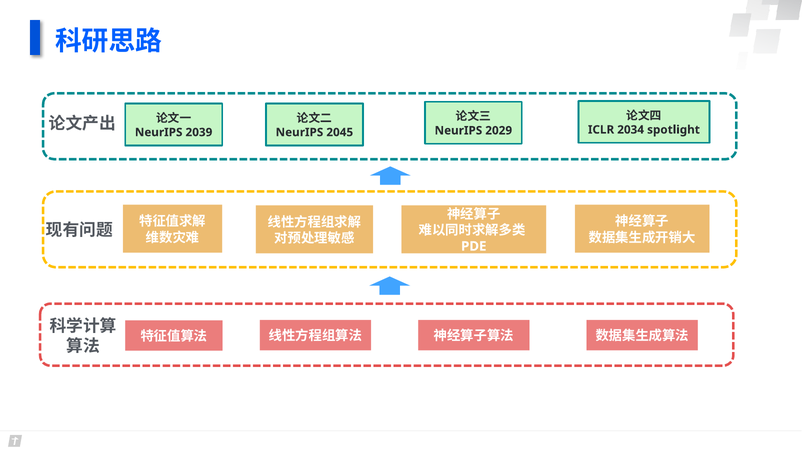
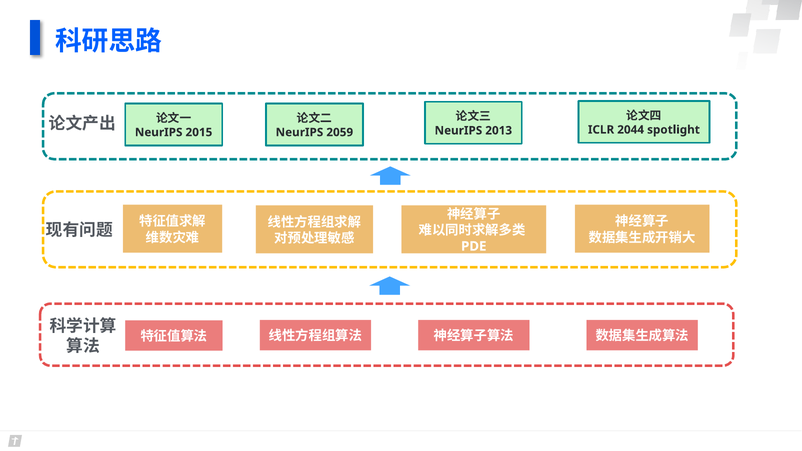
2034: 2034 -> 2044
2029: 2029 -> 2013
2039: 2039 -> 2015
2045: 2045 -> 2059
